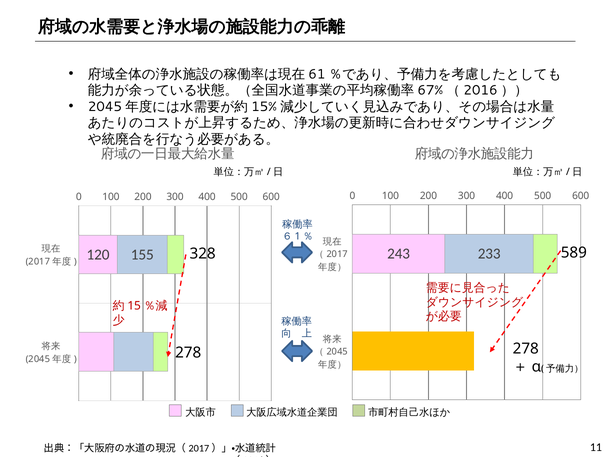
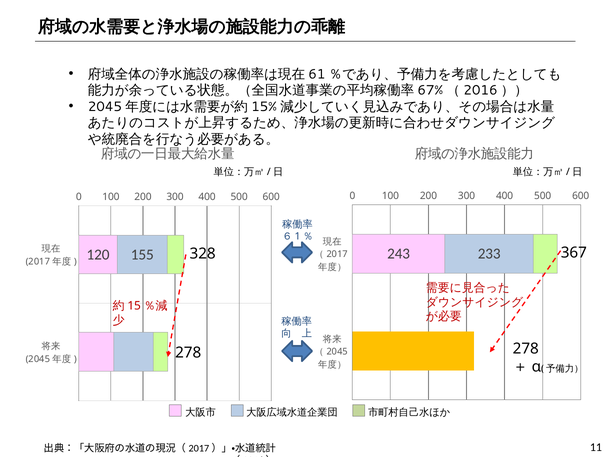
589: 589 -> 367
